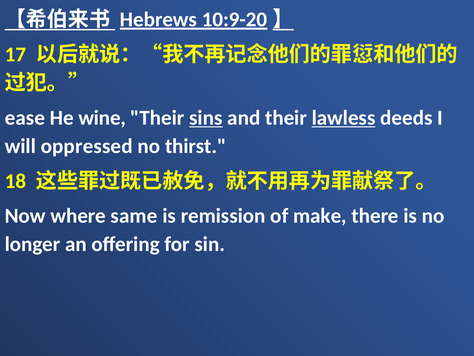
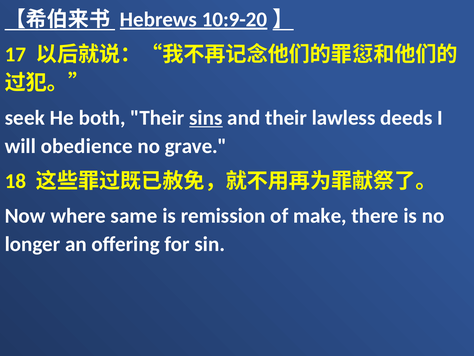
ease: ease -> seek
wine: wine -> both
lawless underline: present -> none
oppressed: oppressed -> obedience
thirst: thirst -> grave
